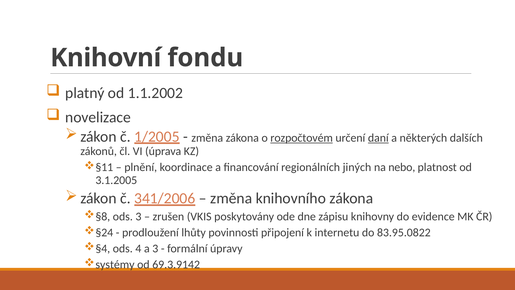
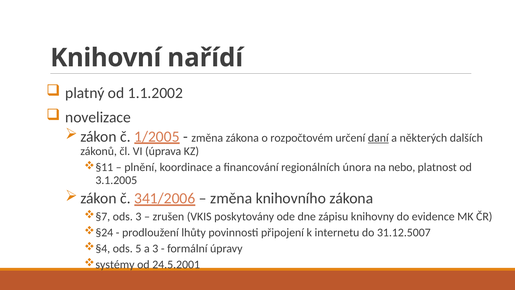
fondu: fondu -> nařídí
rozpočtovém underline: present -> none
jiných: jiných -> února
§8: §8 -> §7
83.95.0822: 83.95.0822 -> 31.12.5007
4: 4 -> 5
69.3.9142: 69.3.9142 -> 24.5.2001
